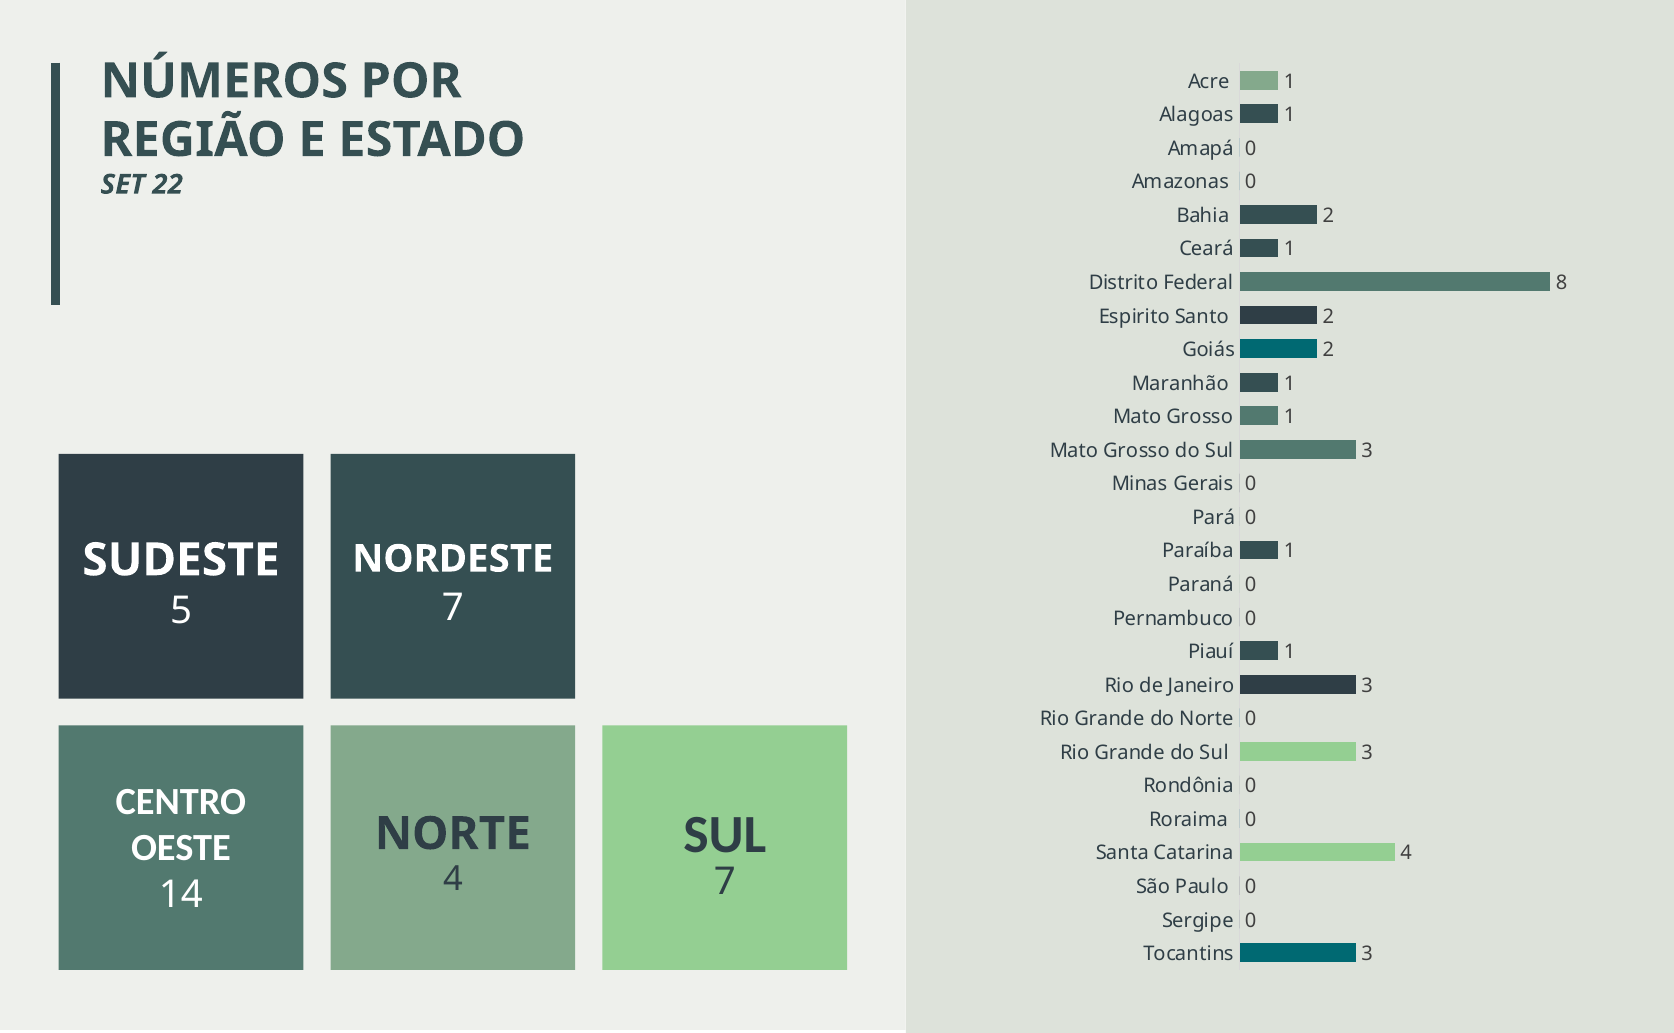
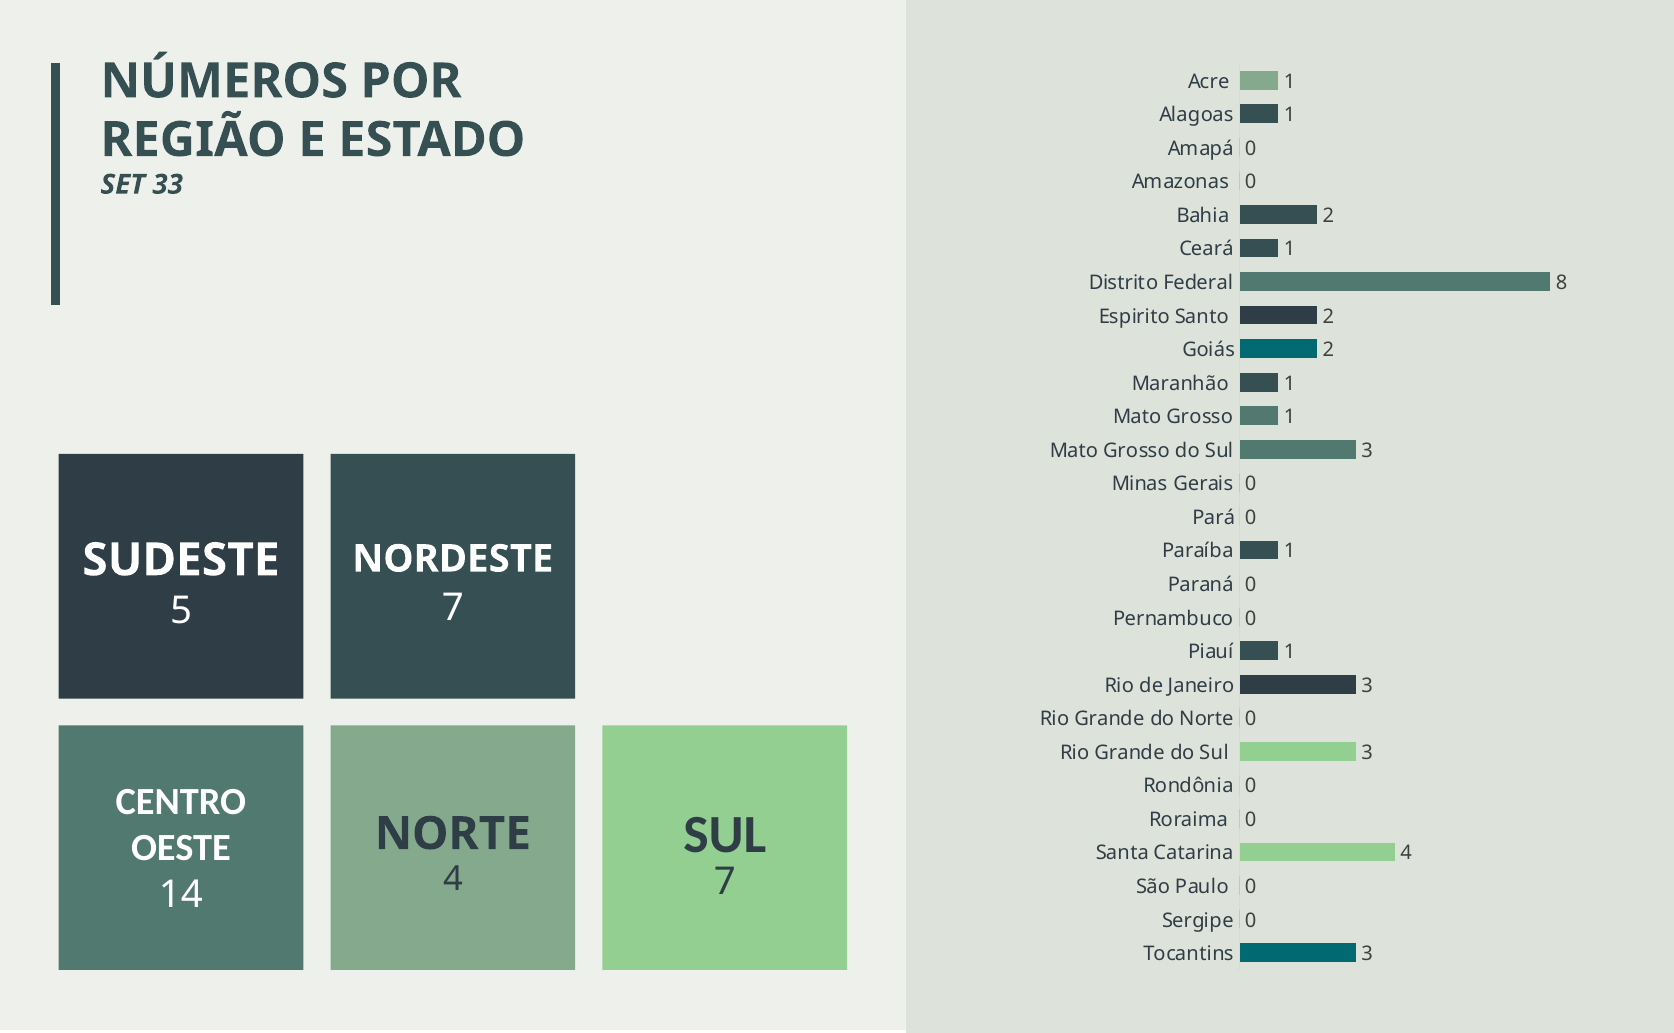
22: 22 -> 33
